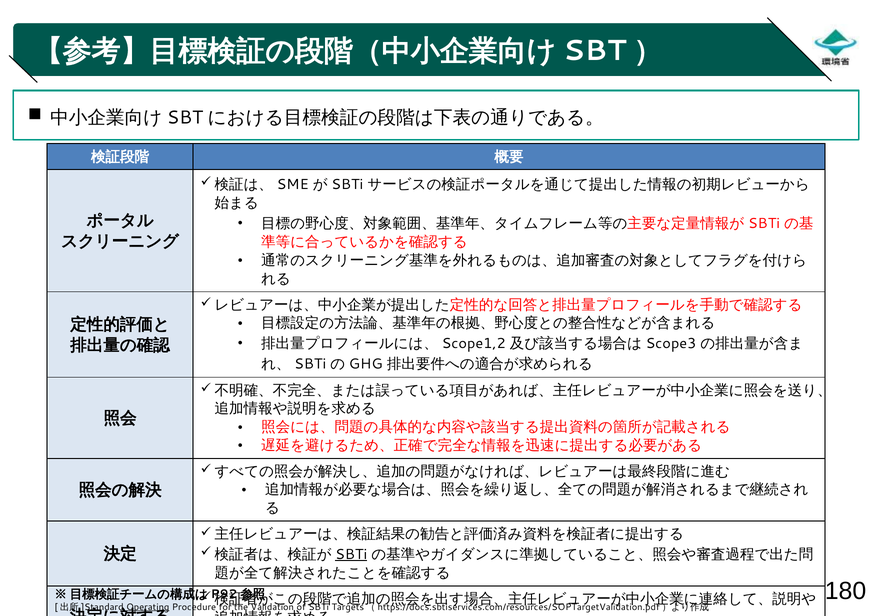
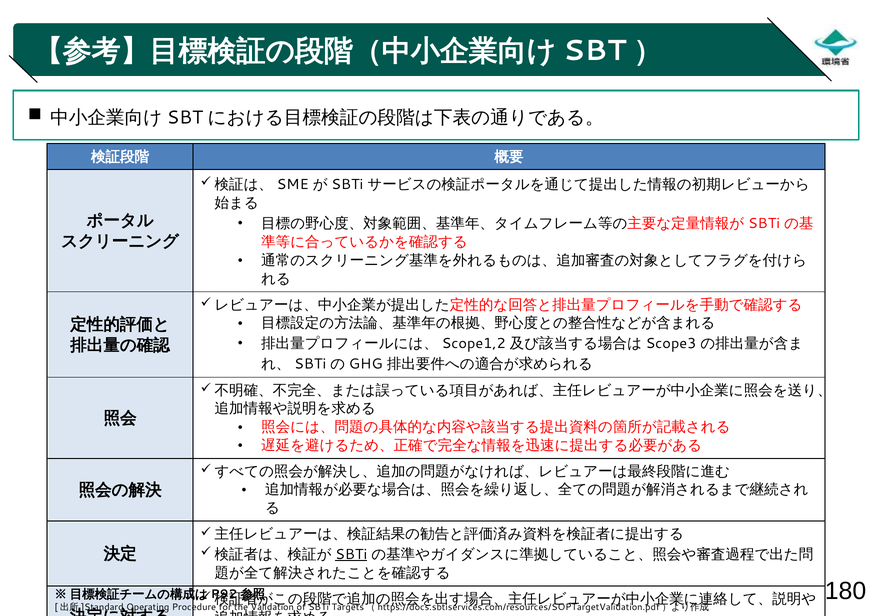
Operating underline: present -> none
